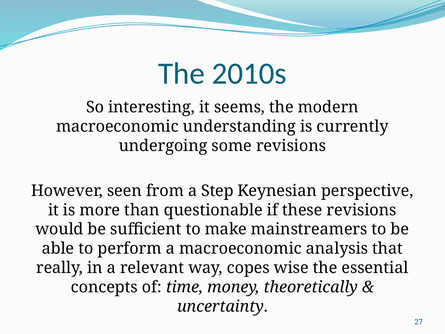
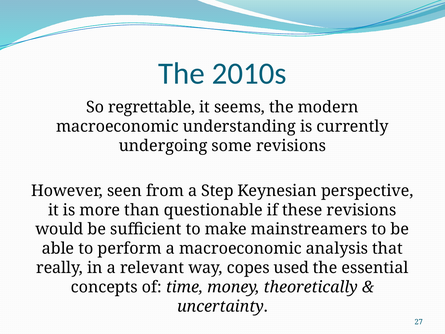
interesting: interesting -> regrettable
wise: wise -> used
